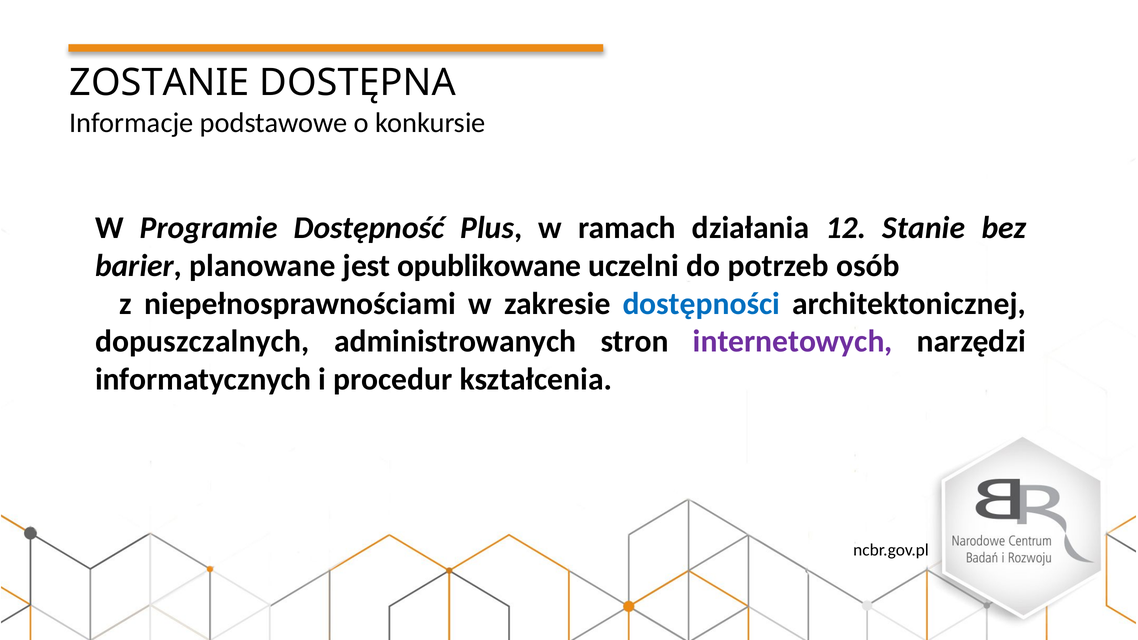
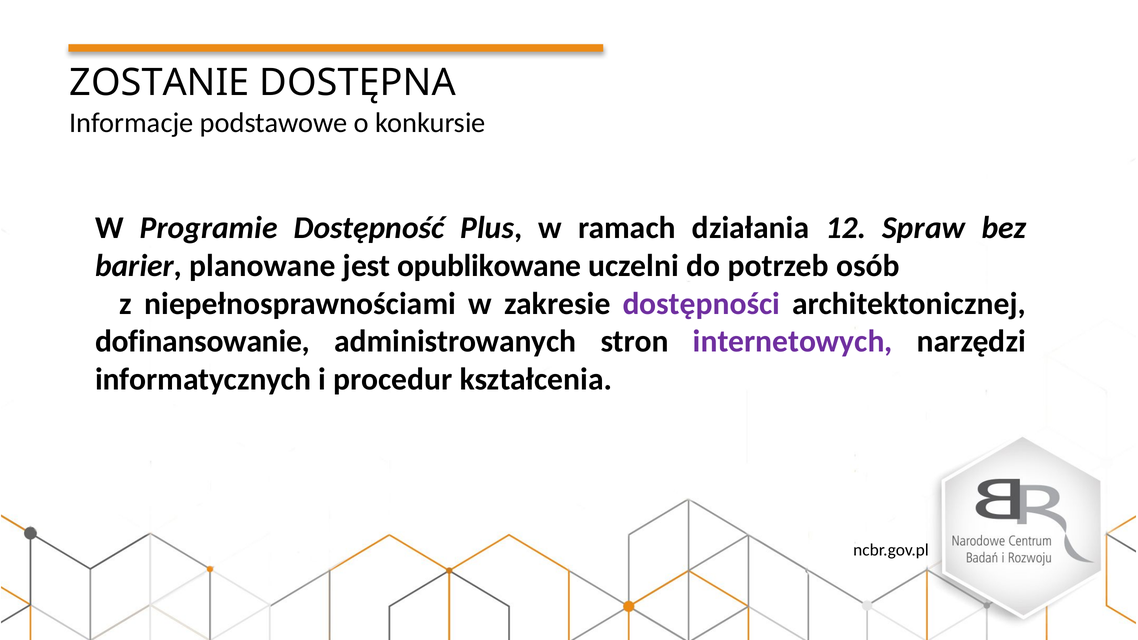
Stanie: Stanie -> Spraw
dostępności colour: blue -> purple
dopuszczalnych: dopuszczalnych -> dofinansowanie
